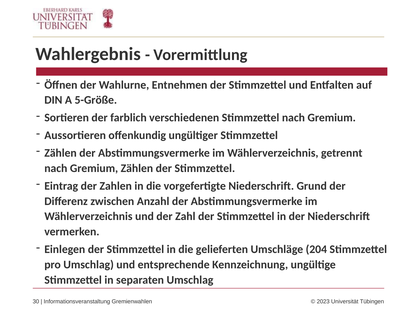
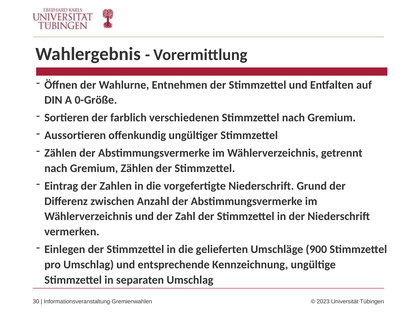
5-Größe: 5-Größe -> 0-Größe
204: 204 -> 900
